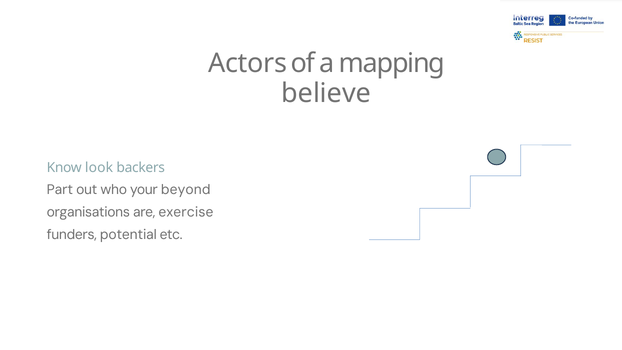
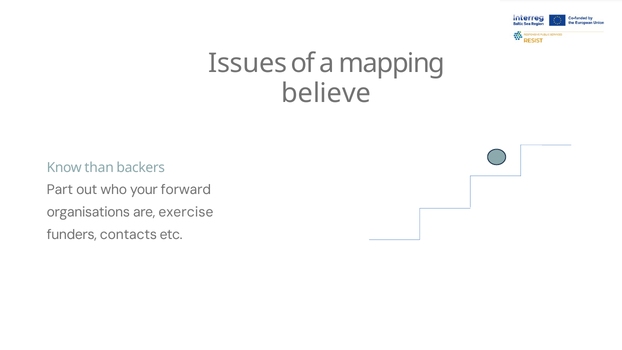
Actors: Actors -> Issues
look: look -> than
beyond: beyond -> forward
potential: potential -> contacts
